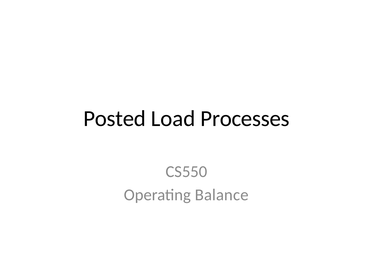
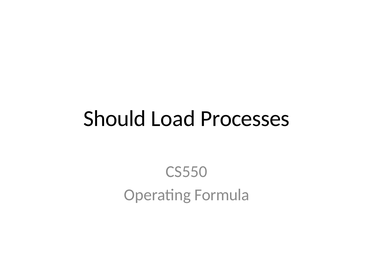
Posted: Posted -> Should
Balance: Balance -> Formula
